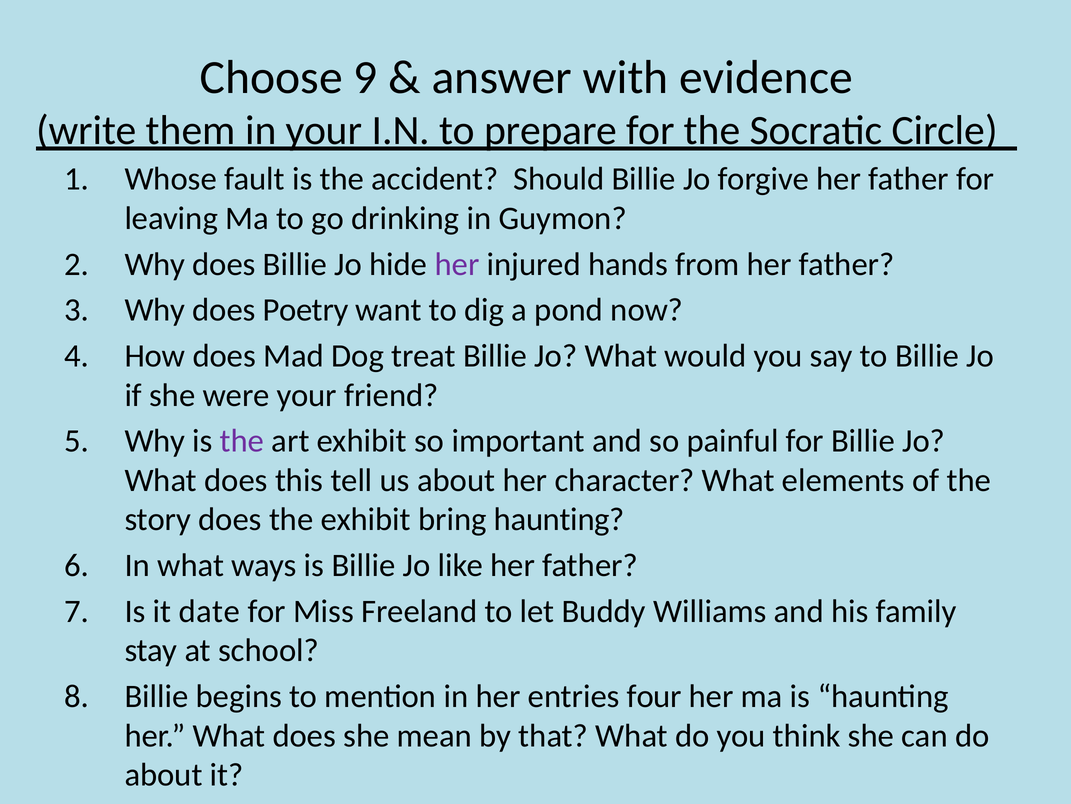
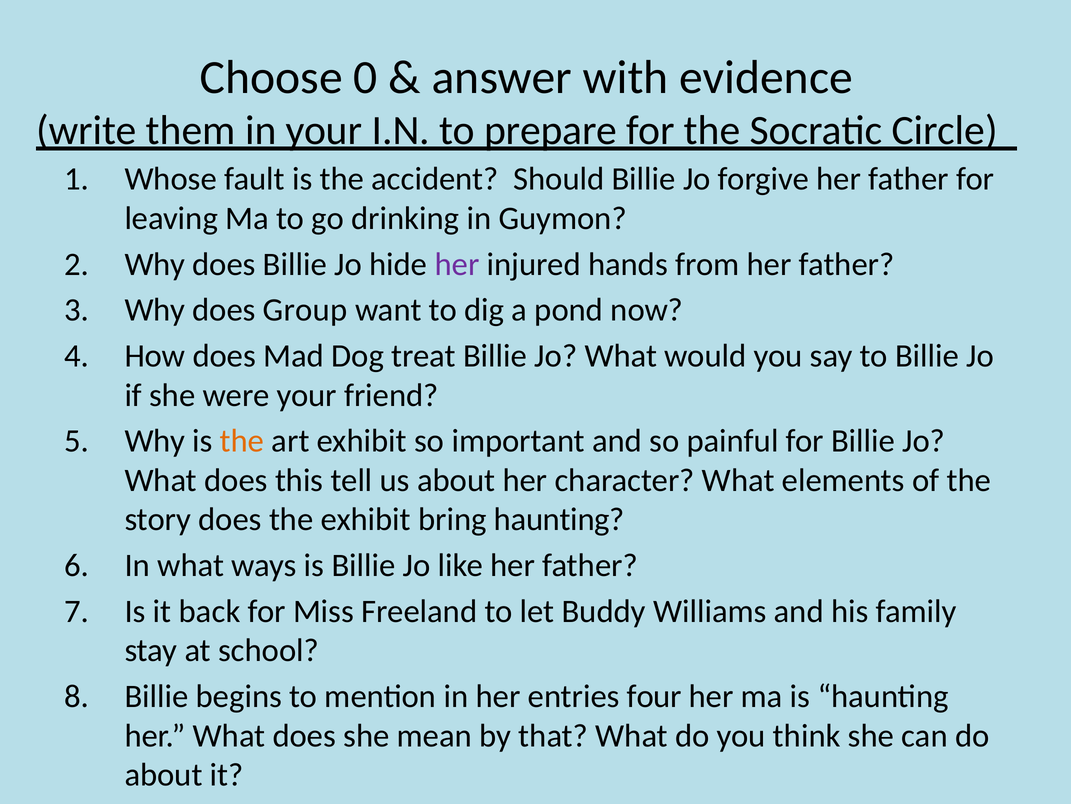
9: 9 -> 0
Poetry: Poetry -> Group
the at (242, 441) colour: purple -> orange
date: date -> back
